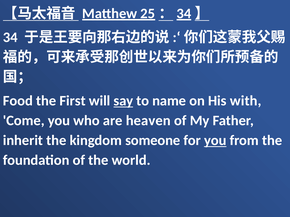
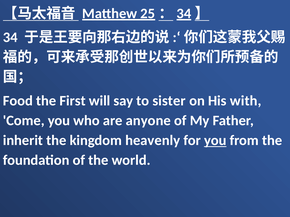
say underline: present -> none
name: name -> sister
heaven: heaven -> anyone
someone: someone -> heavenly
